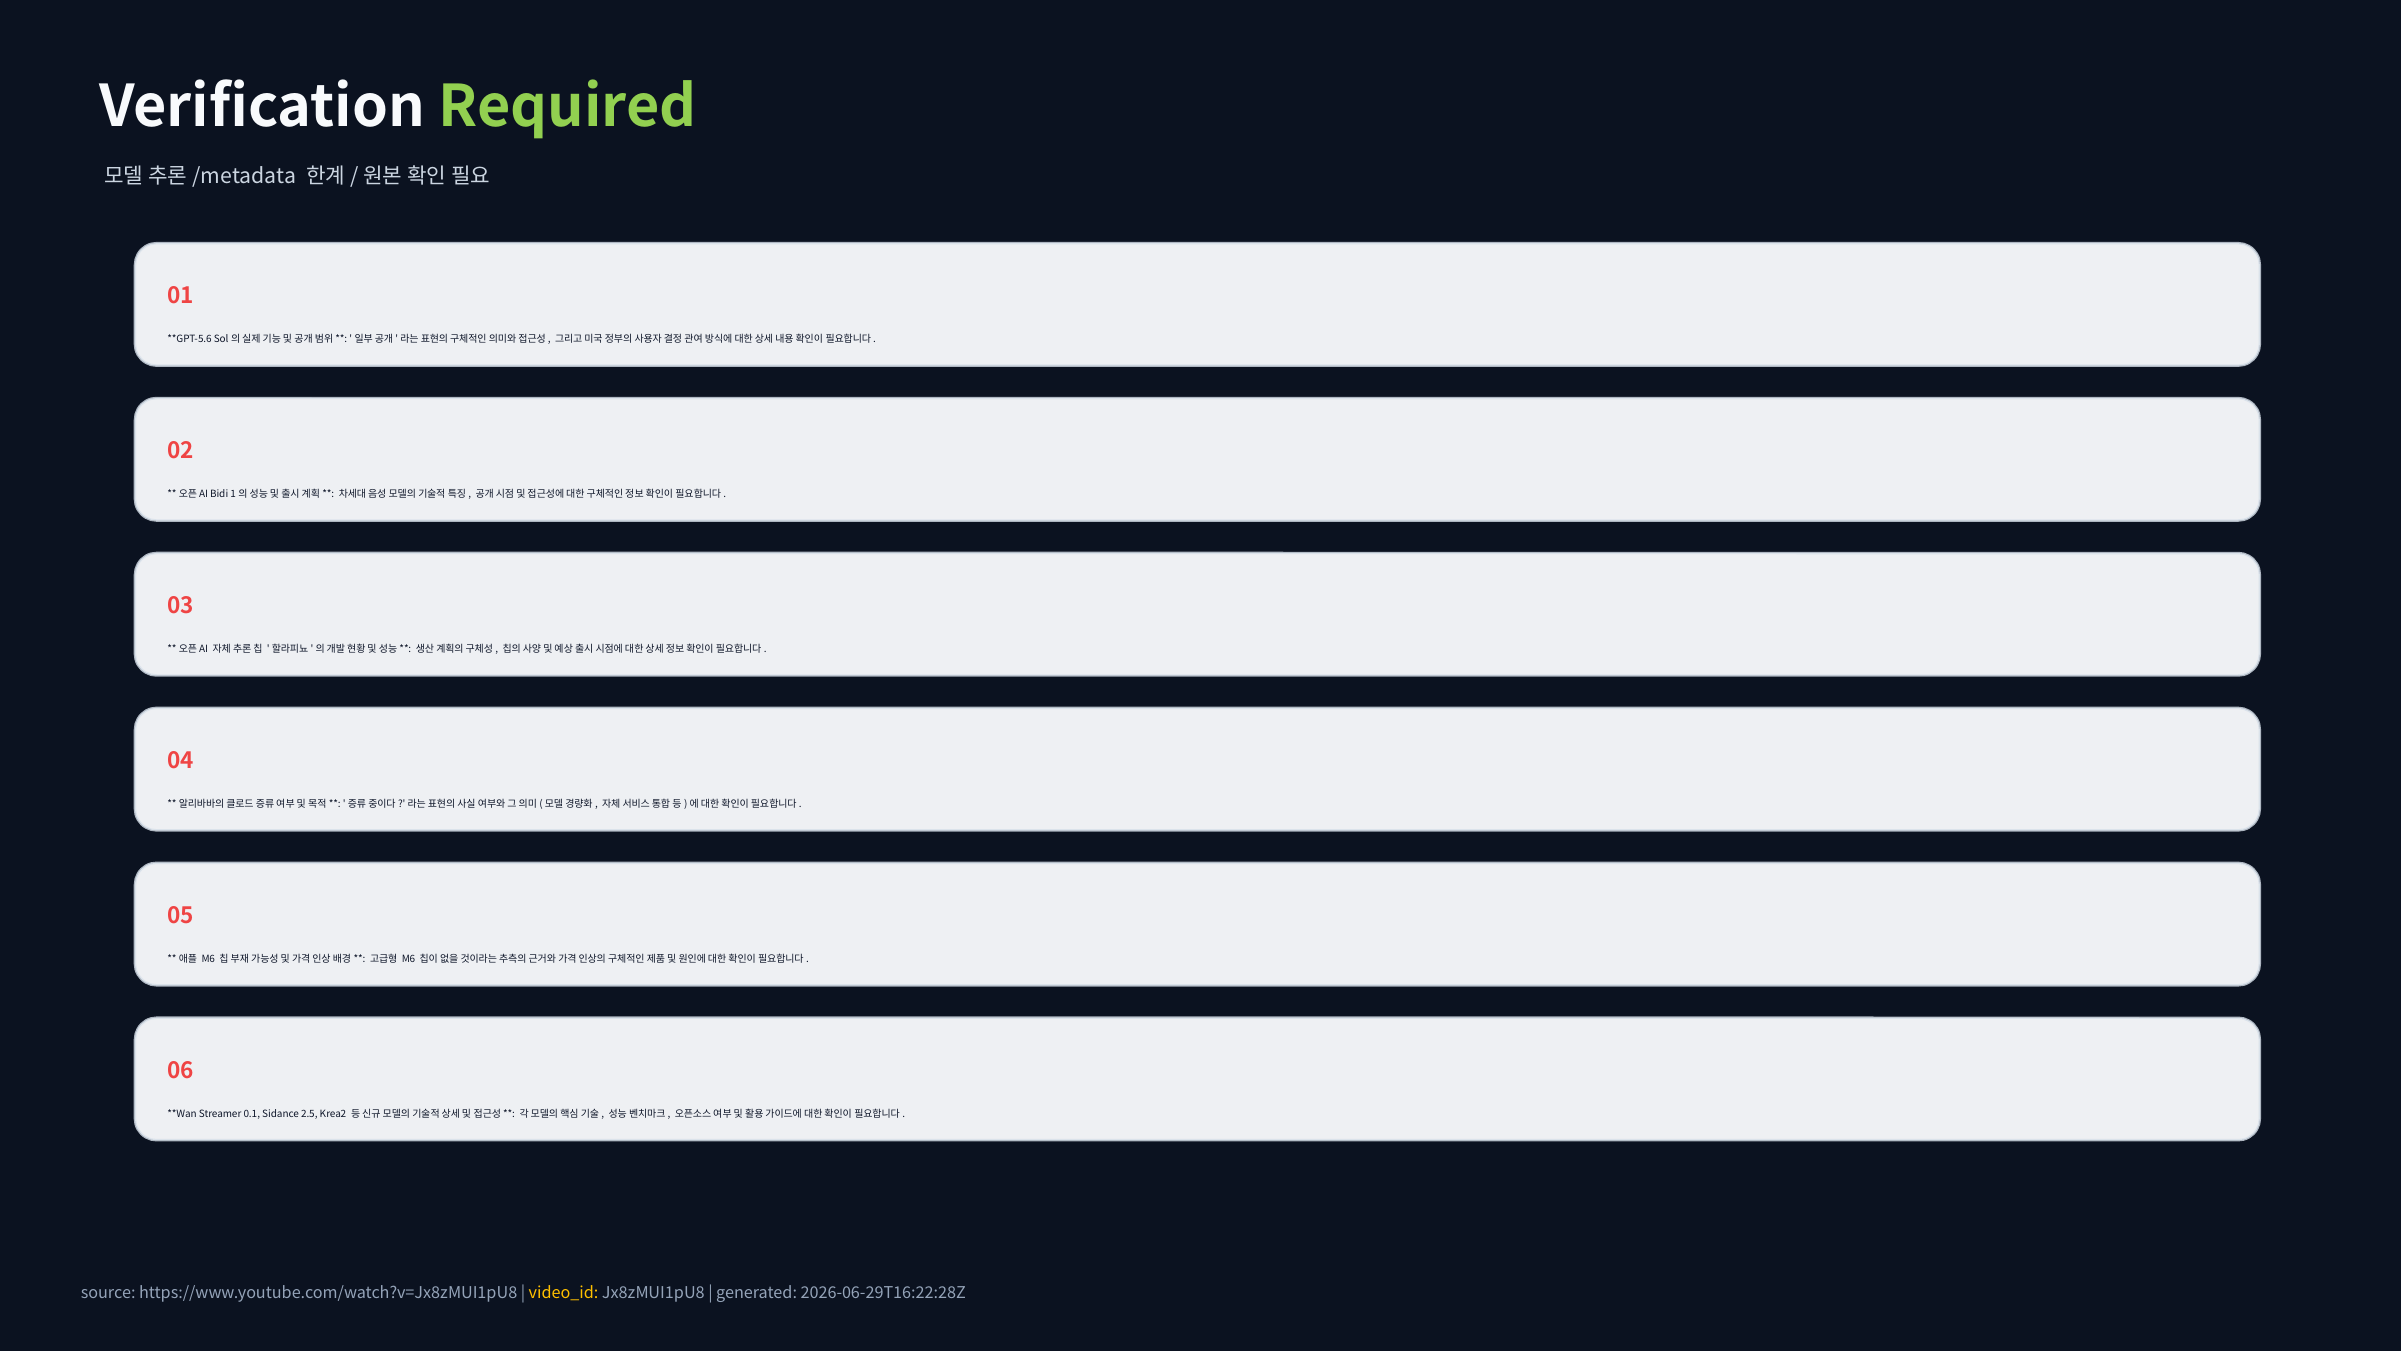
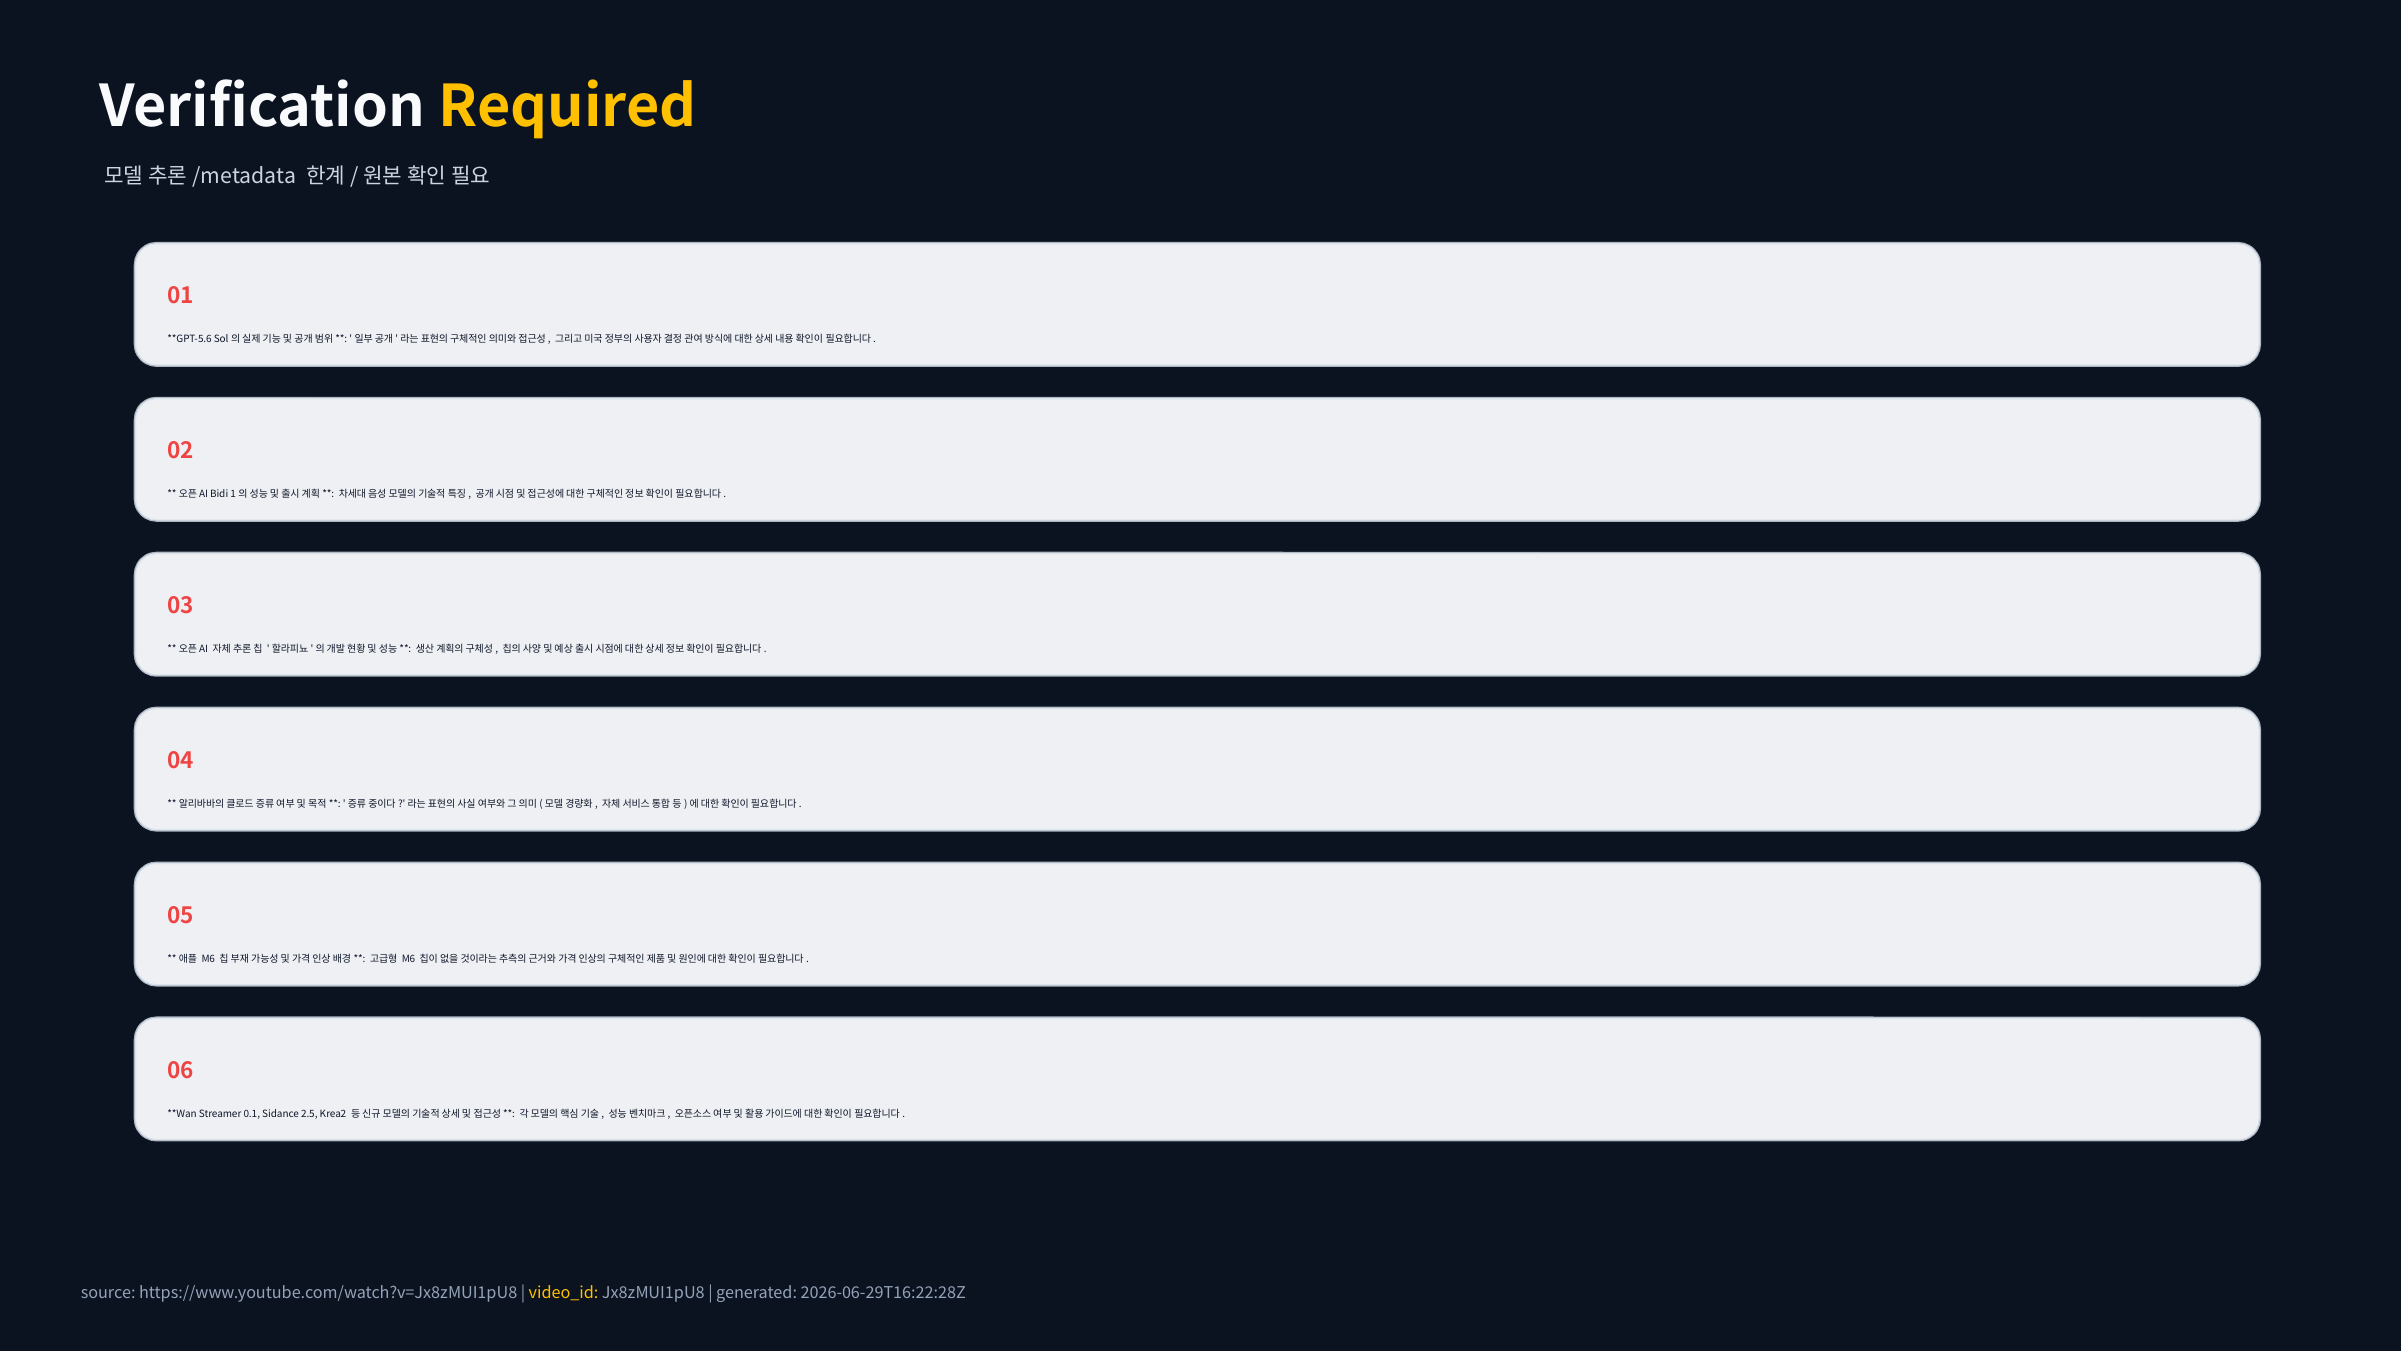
Required colour: light green -> yellow
